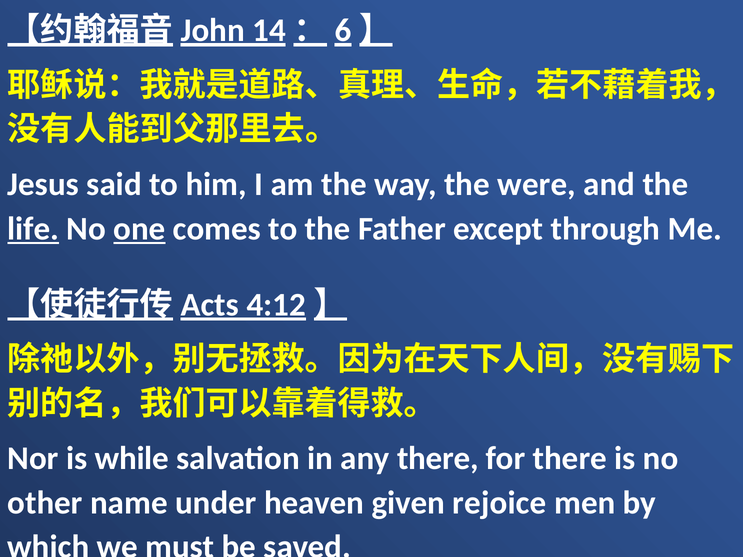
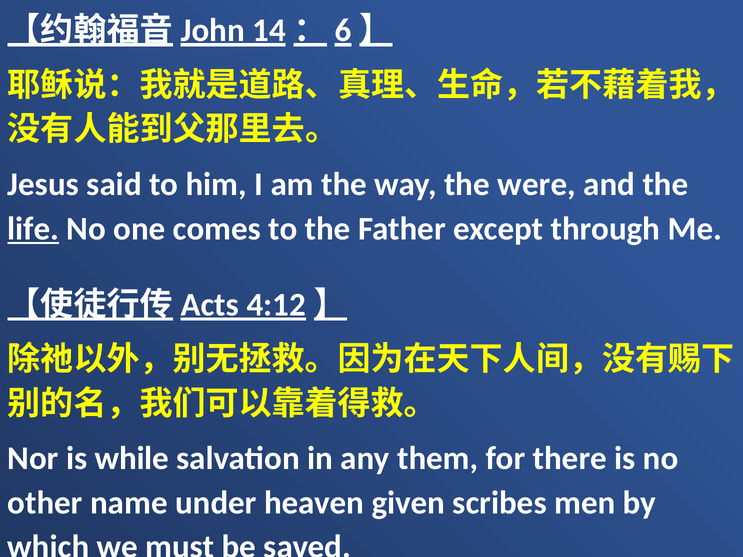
one underline: present -> none
any there: there -> them
rejoice: rejoice -> scribes
